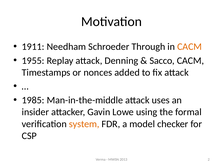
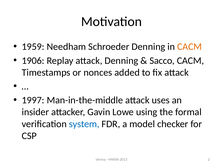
1911: 1911 -> 1959
Schroeder Through: Through -> Denning
1955: 1955 -> 1906
1985: 1985 -> 1997
system colour: orange -> blue
